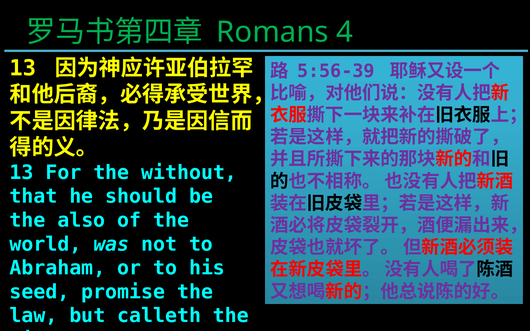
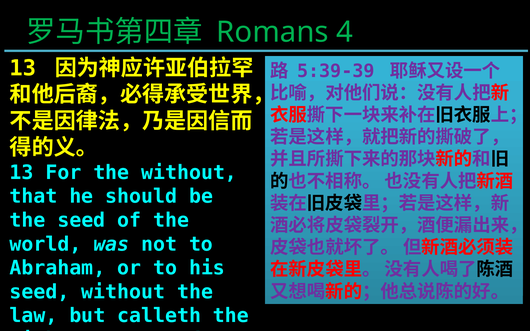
5:56-39: 5:56-39 -> 5:39-39
the also: also -> seed
seed promise: promise -> without
